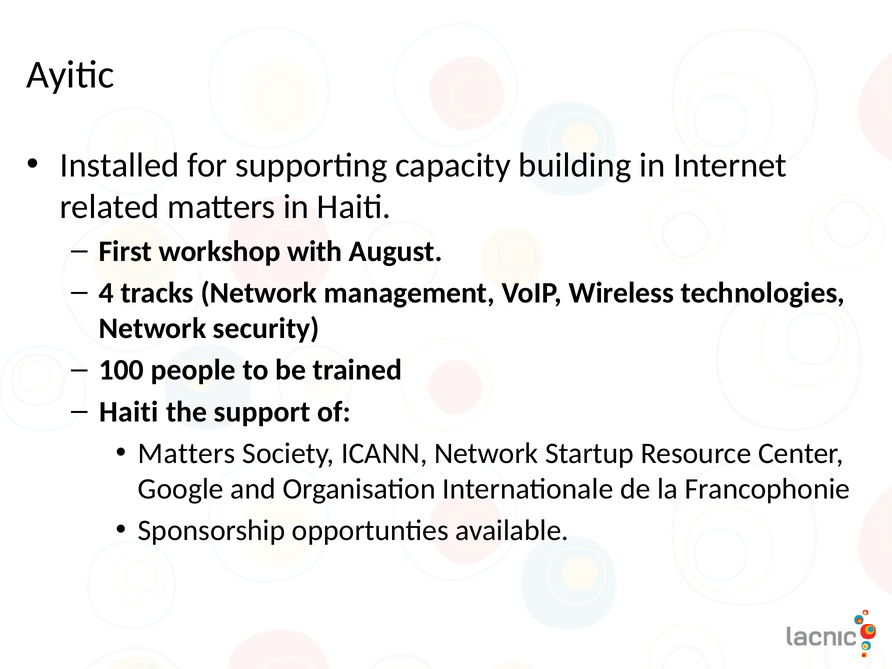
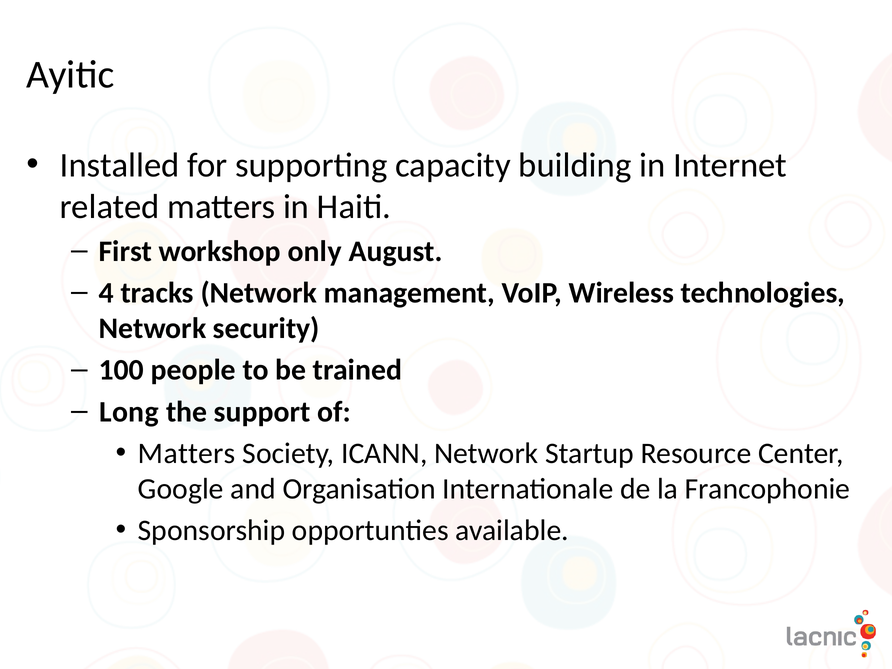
with: with -> only
Haiti at (129, 412): Haiti -> Long
